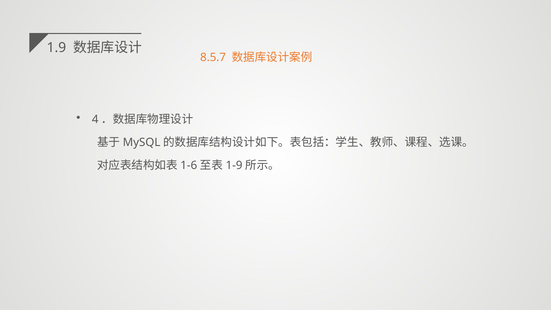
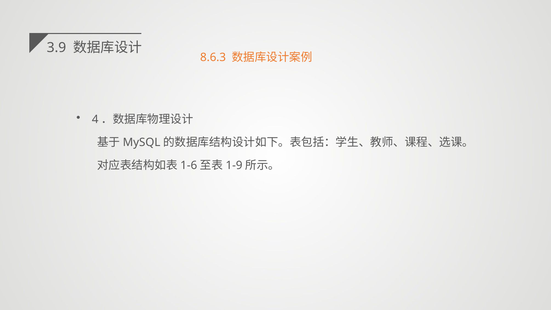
1.9: 1.9 -> 3.9
8.5.7: 8.5.7 -> 8.6.3
